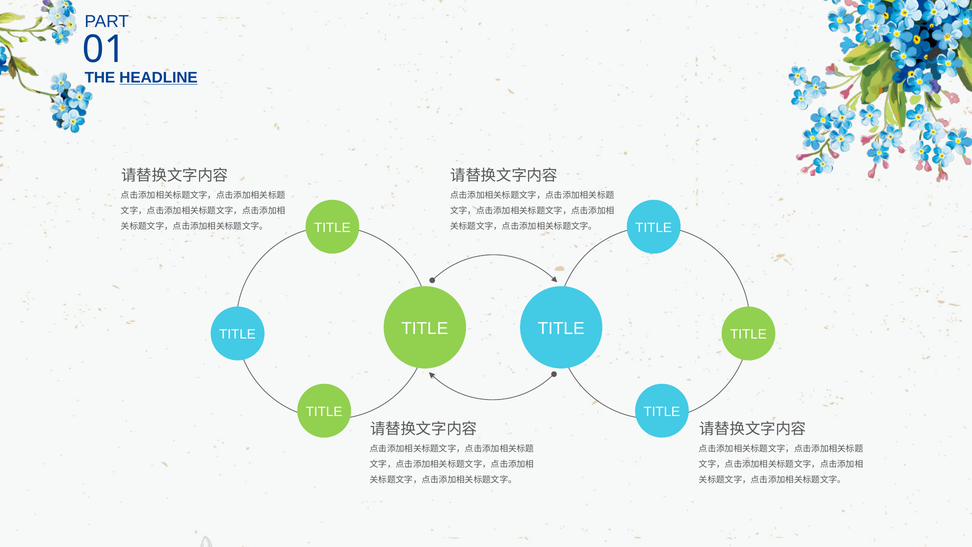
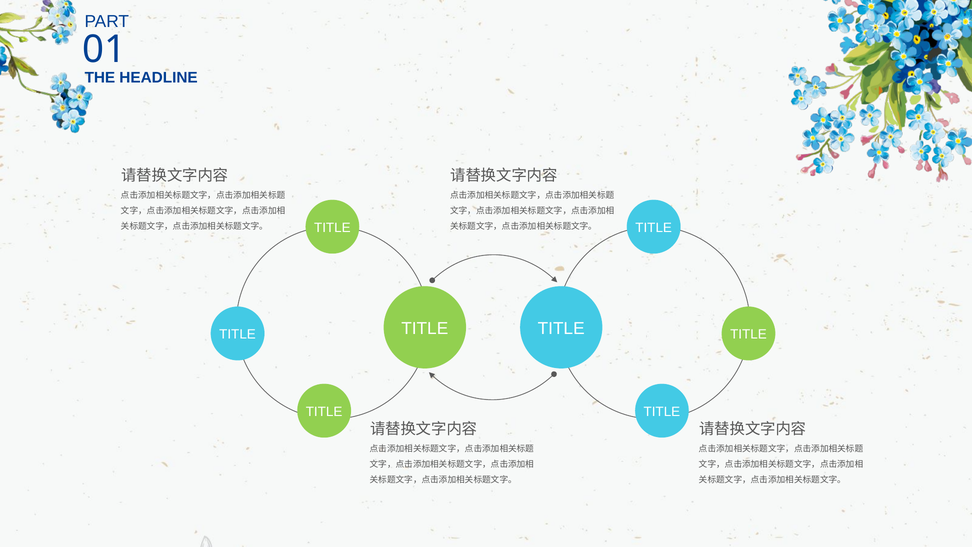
HEADLINE underline: present -> none
